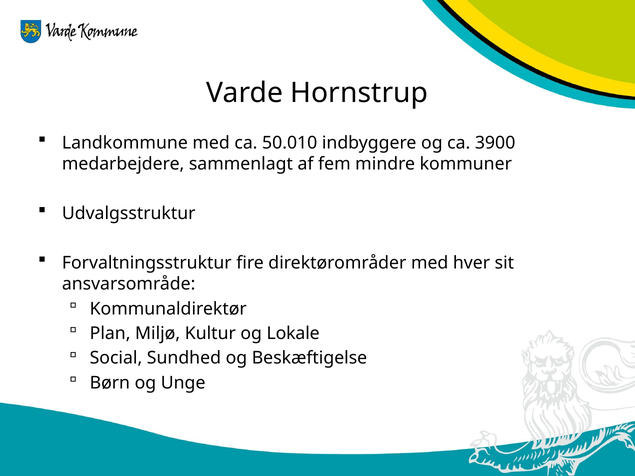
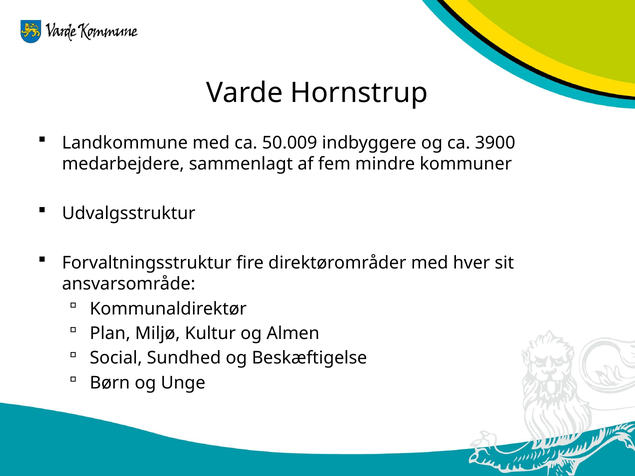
50.010: 50.010 -> 50.009
Lokale: Lokale -> Almen
